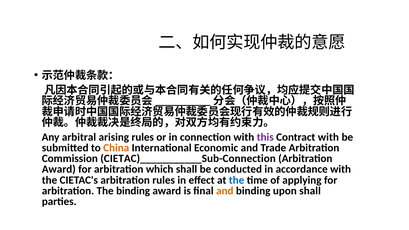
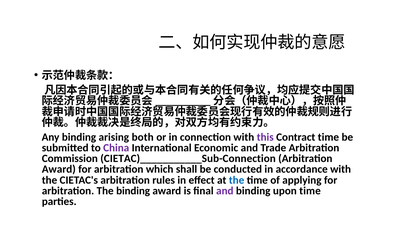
Any arbitral: arbitral -> binding
arising rules: rules -> both
Contract with: with -> time
China colour: orange -> purple
and at (225, 191) colour: orange -> purple
upon shall: shall -> time
